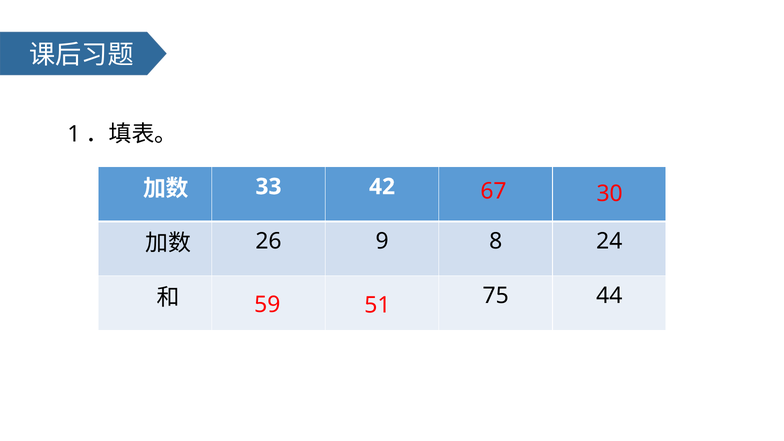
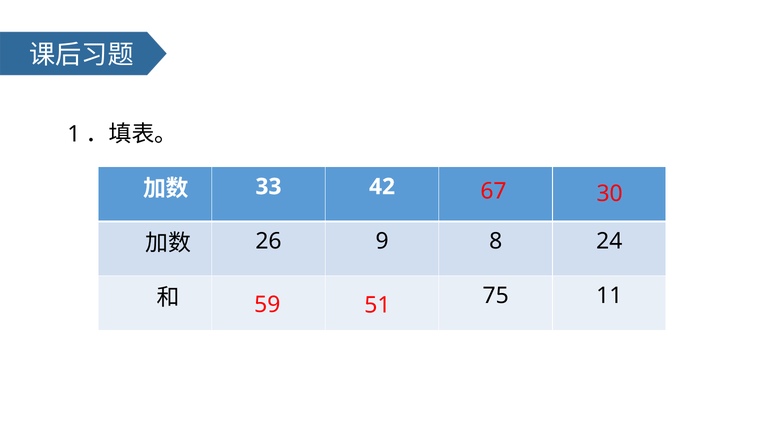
44: 44 -> 11
